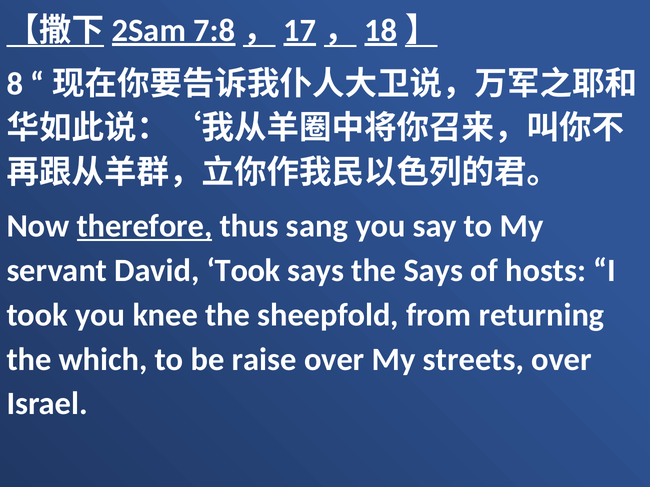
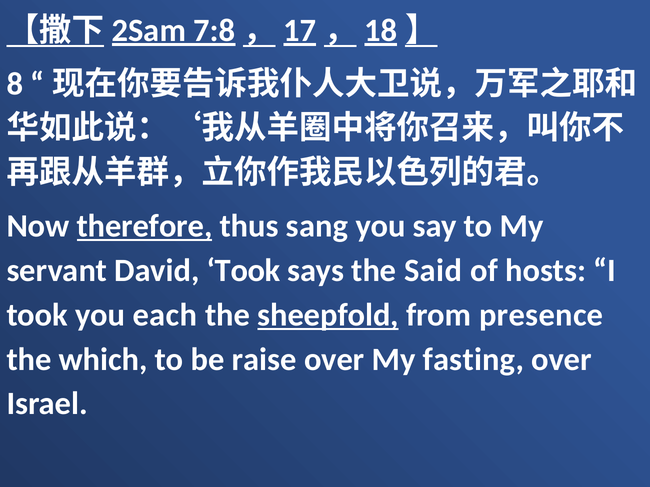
the Says: Says -> Said
knee: knee -> each
sheepfold underline: none -> present
returning: returning -> presence
streets: streets -> fasting
